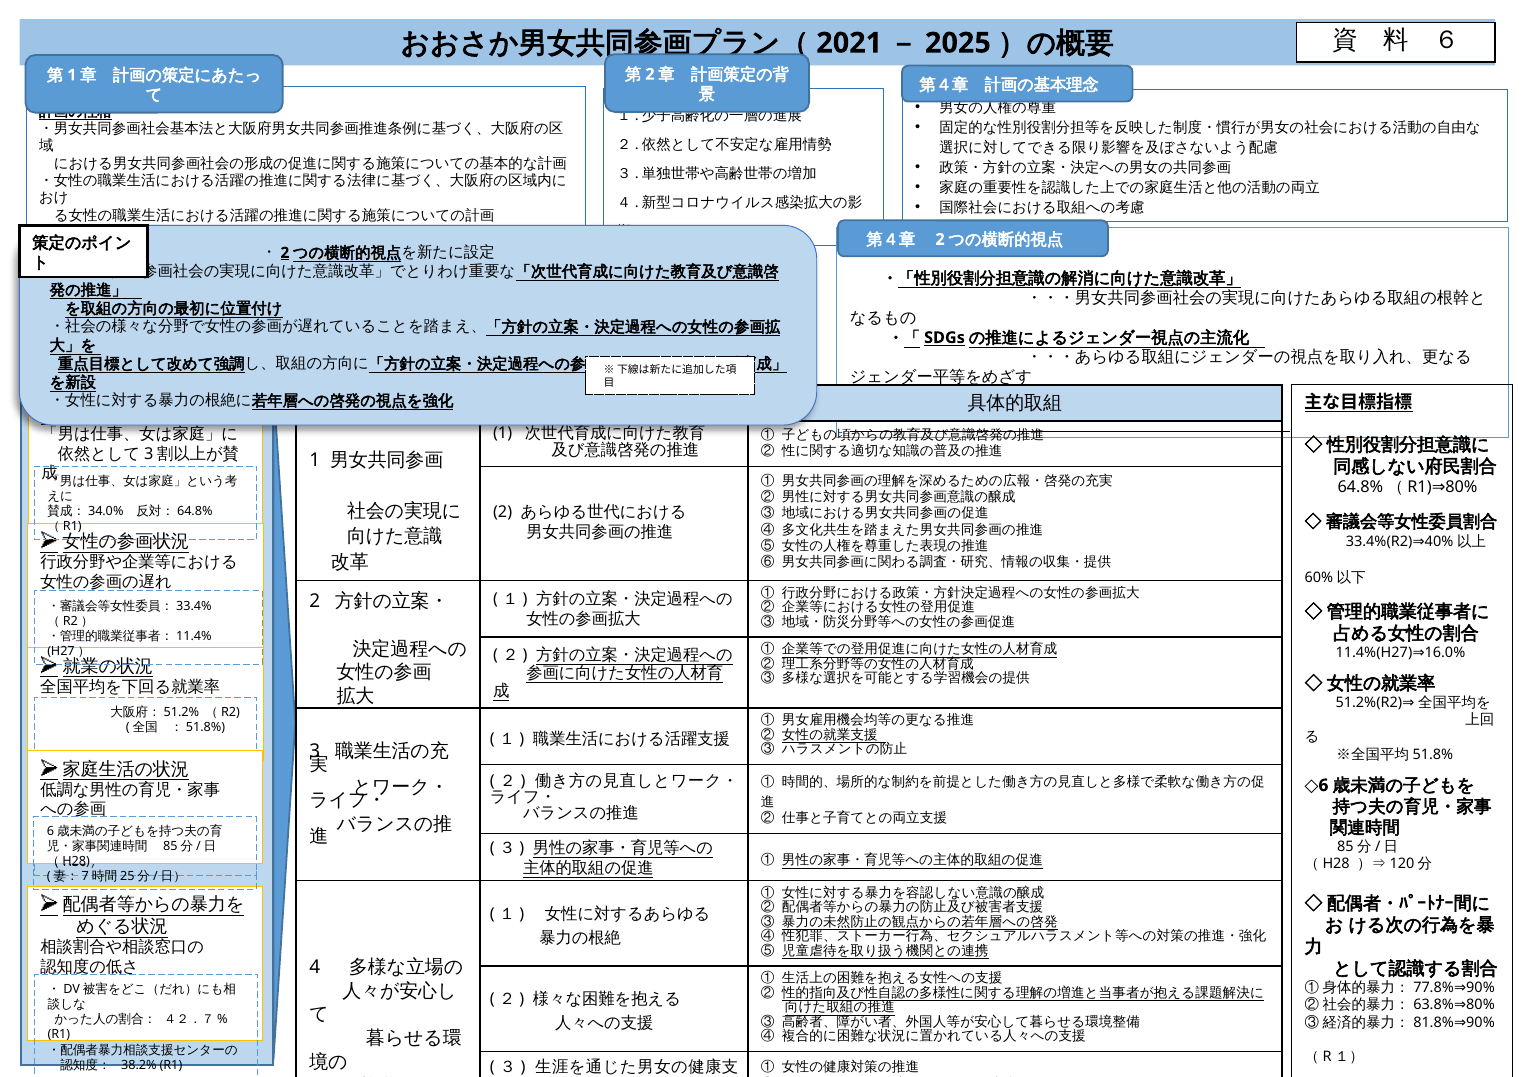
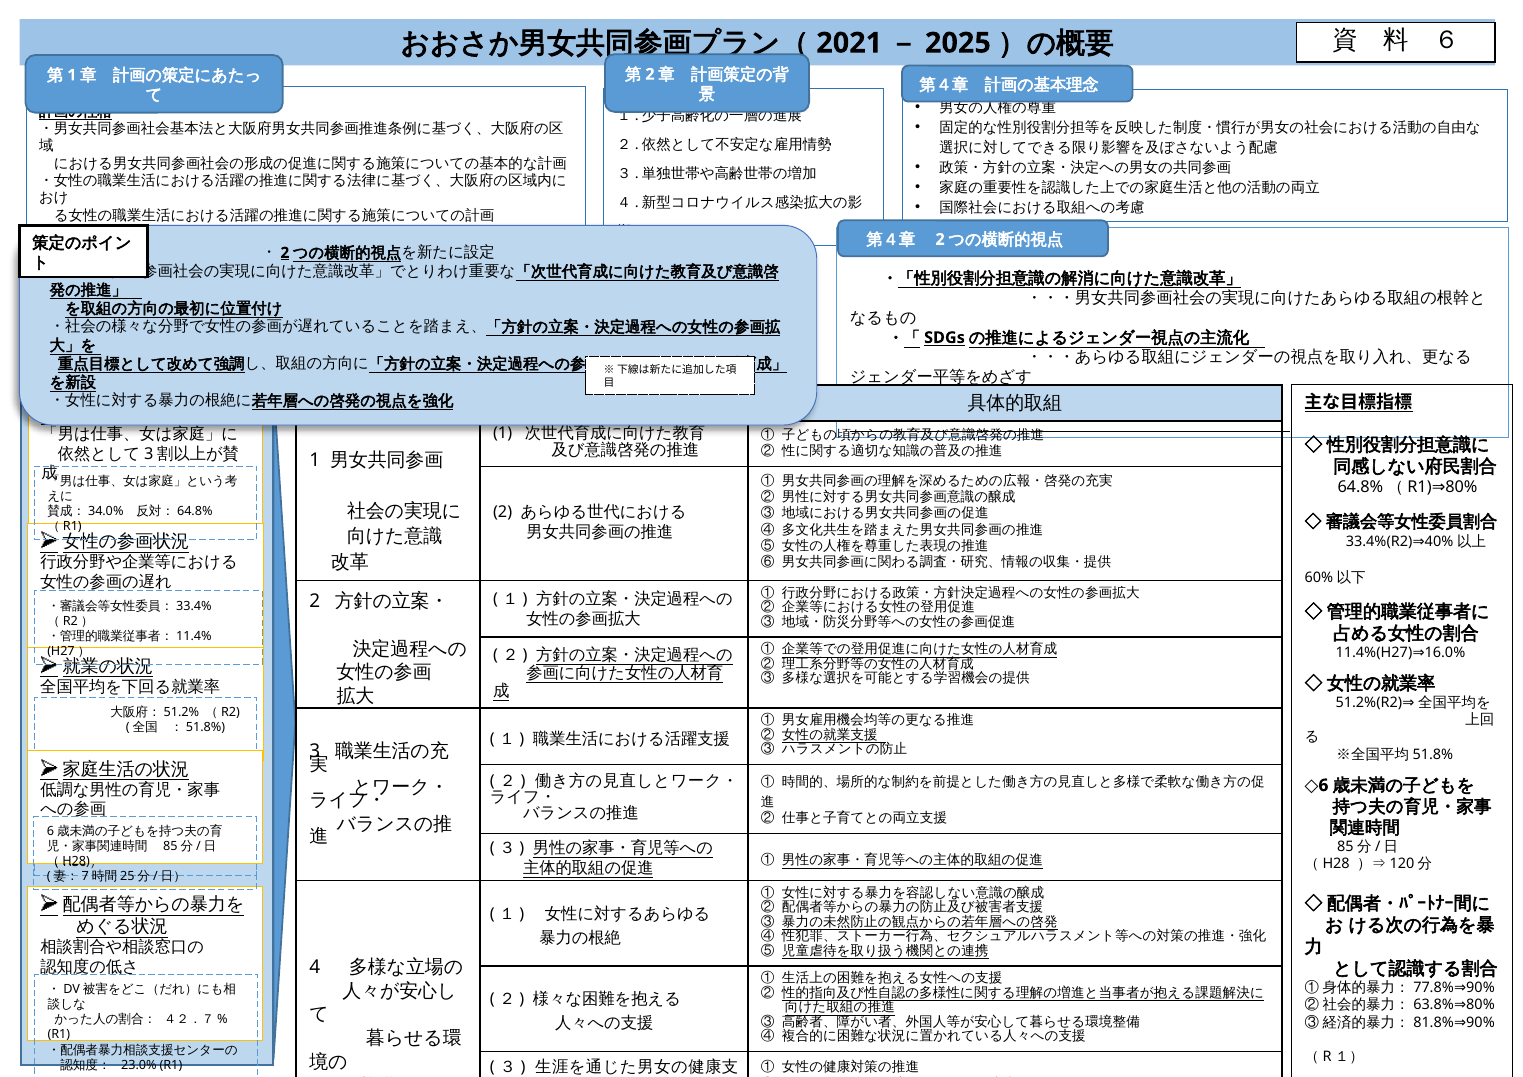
38.2%: 38.2% -> 23.0%
